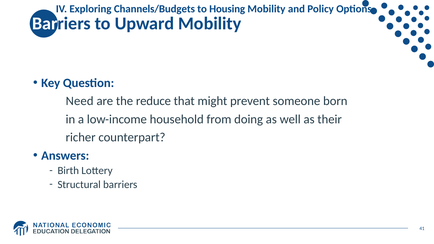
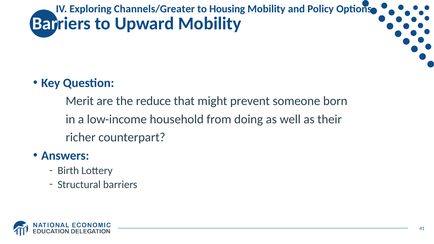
Channels/Budgets: Channels/Budgets -> Channels/Greater
Need: Need -> Merit
